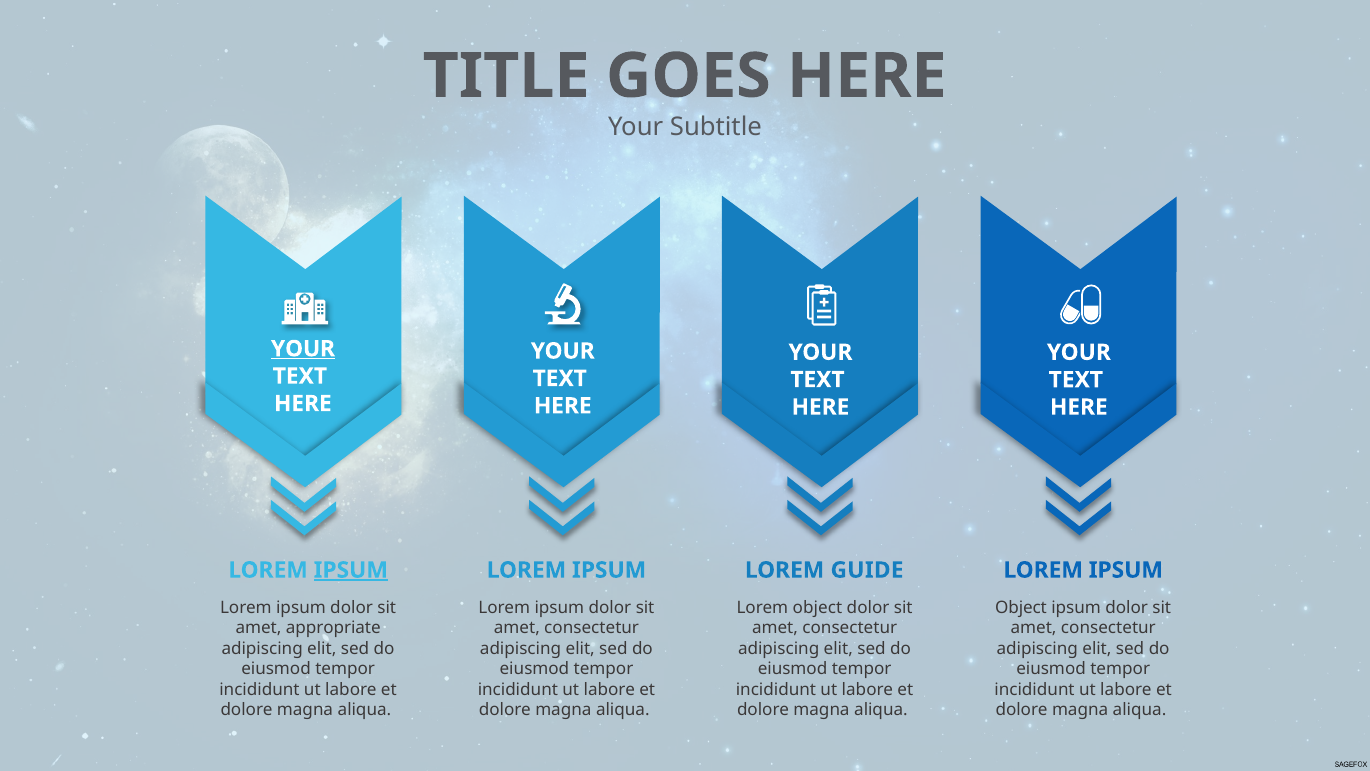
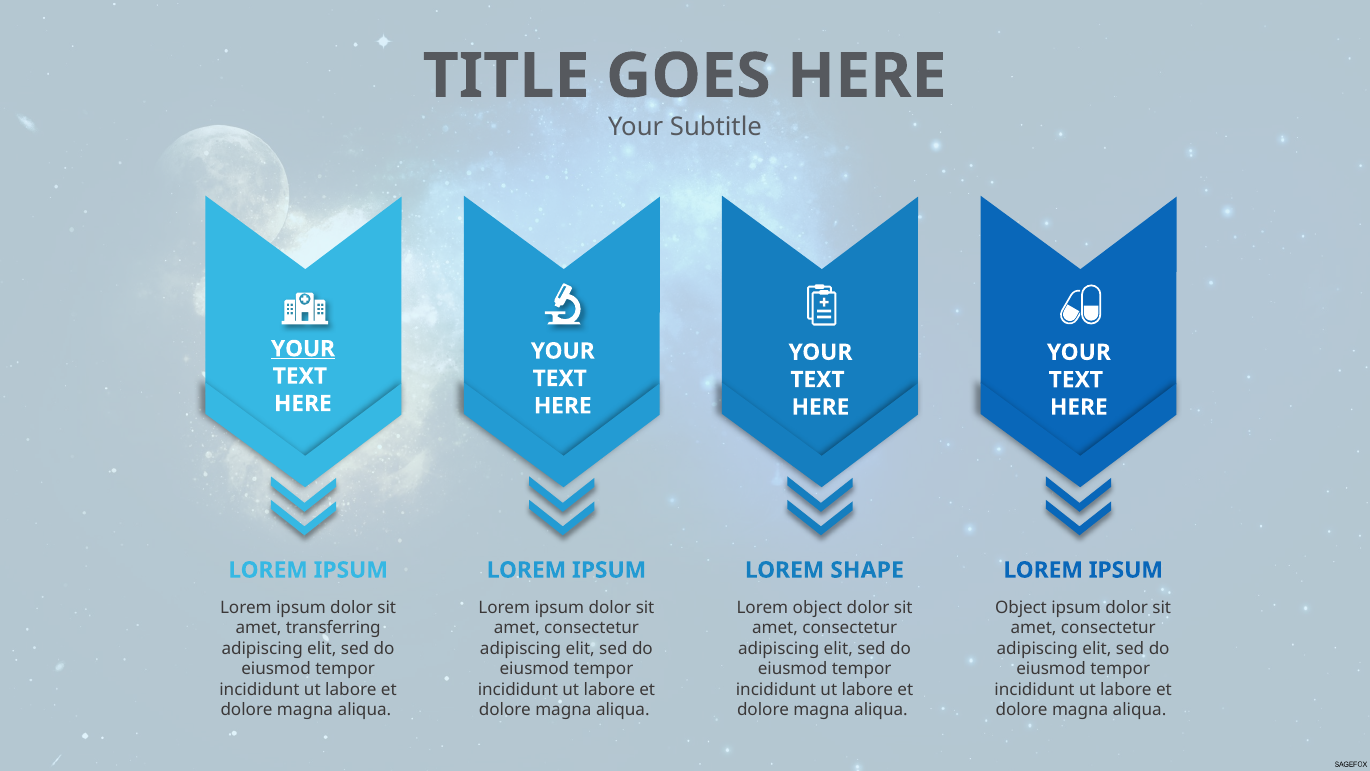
IPSUM at (351, 570) underline: present -> none
GUIDE: GUIDE -> SHAPE
appropriate: appropriate -> transferring
